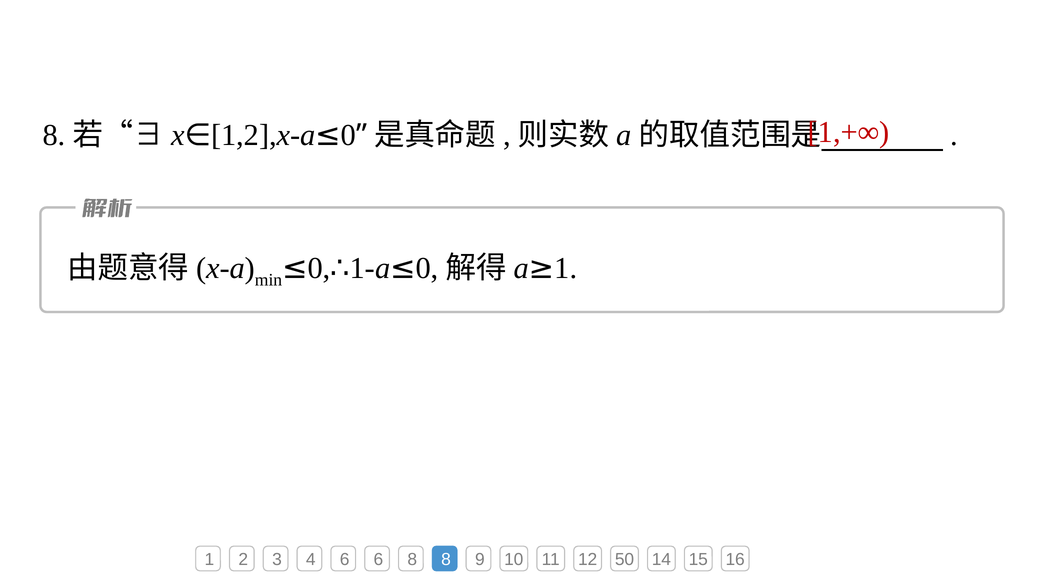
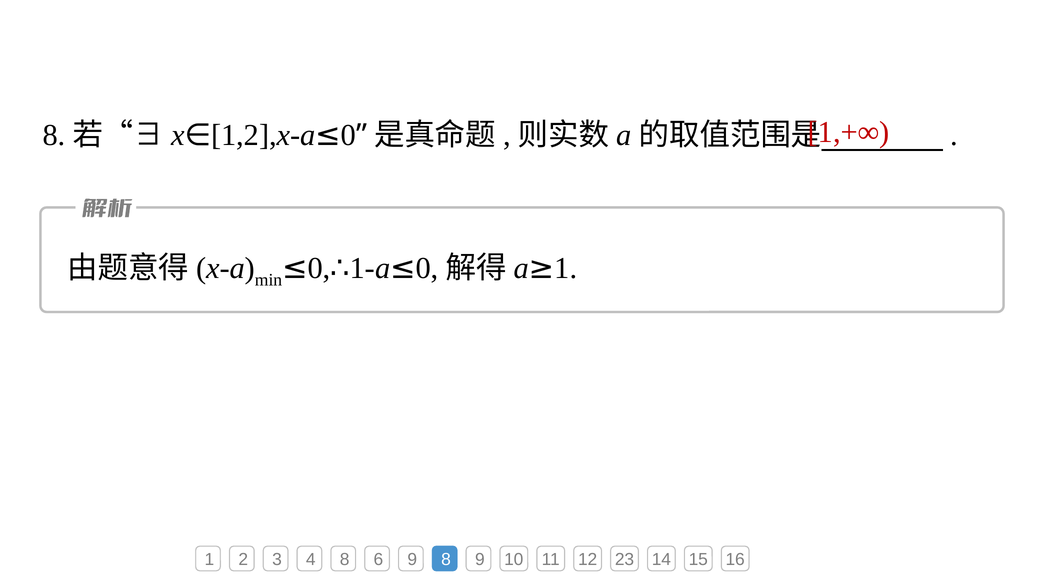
4 6: 6 -> 8
6 8: 8 -> 9
50: 50 -> 23
